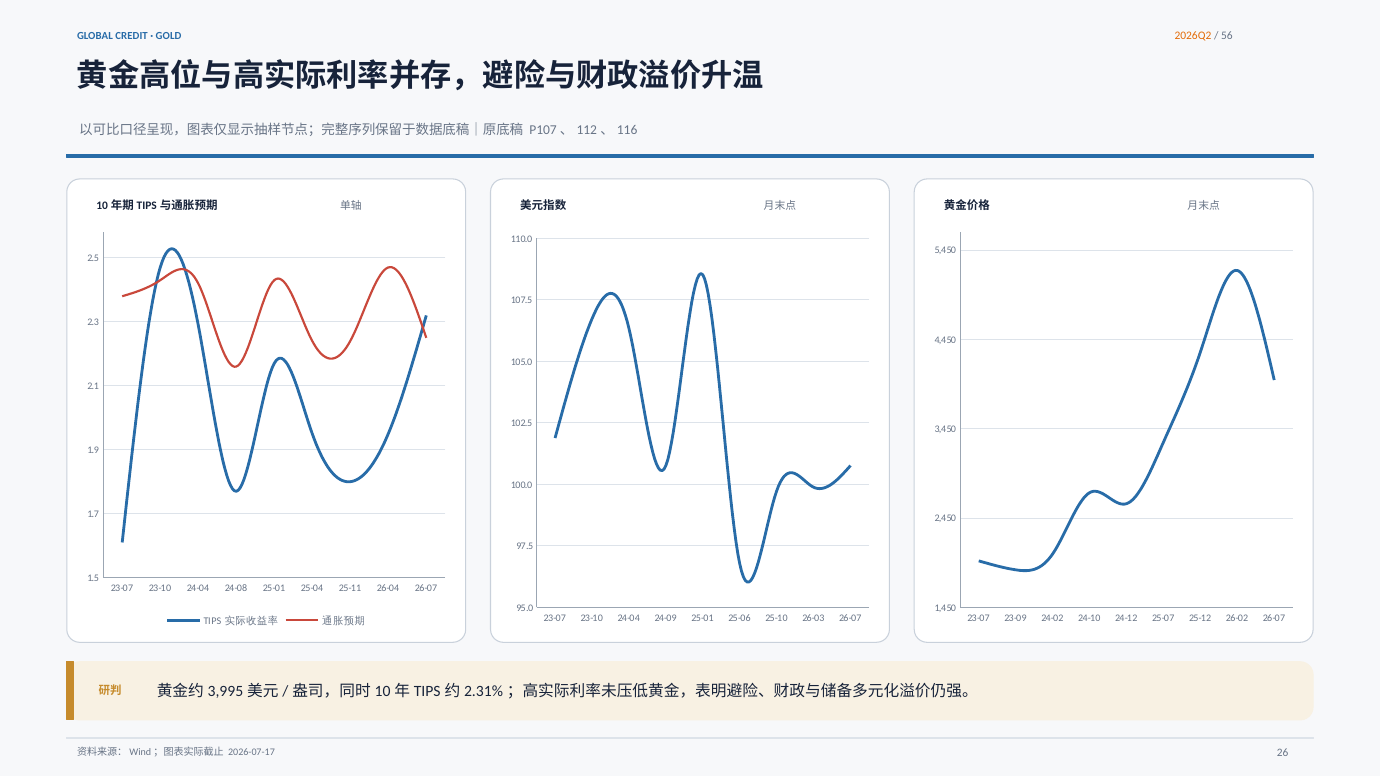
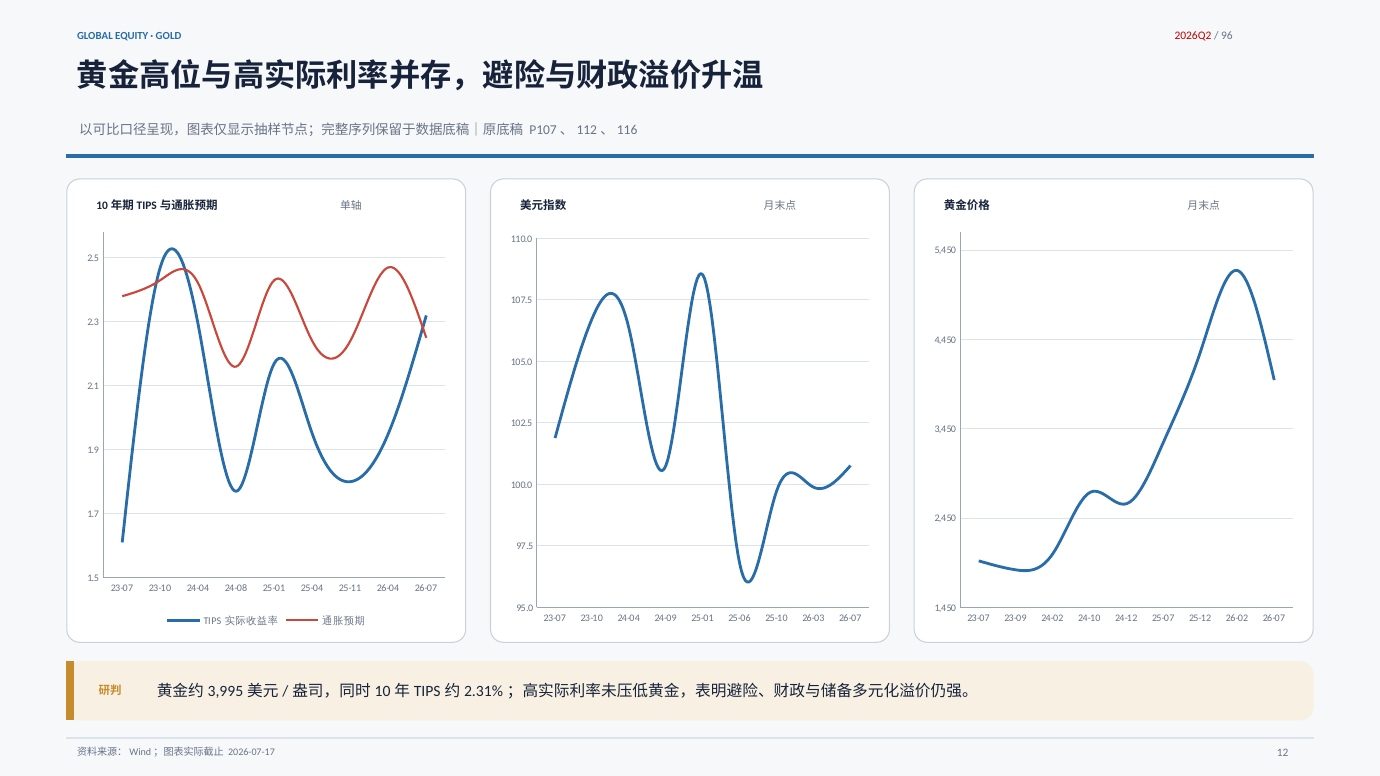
CREDIT: CREDIT -> EQUITY
2026Q2 colour: orange -> red
56: 56 -> 96
26: 26 -> 12
